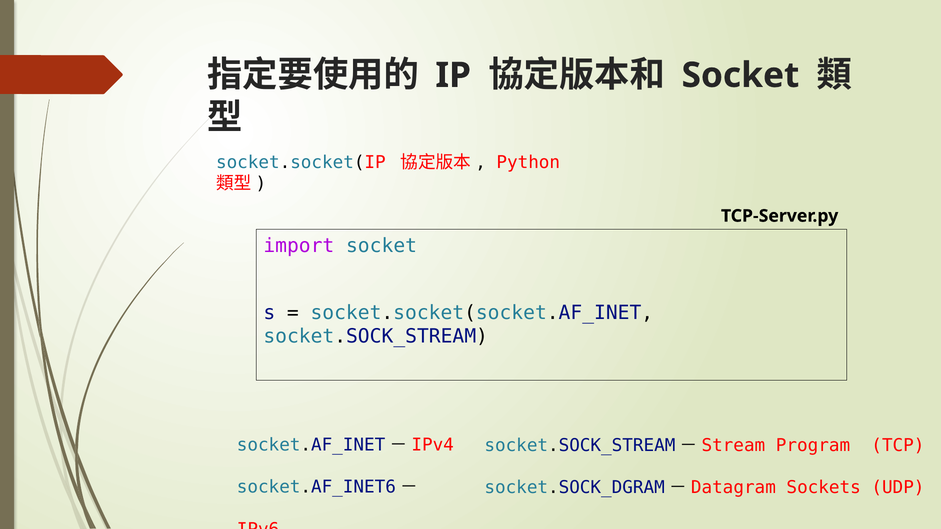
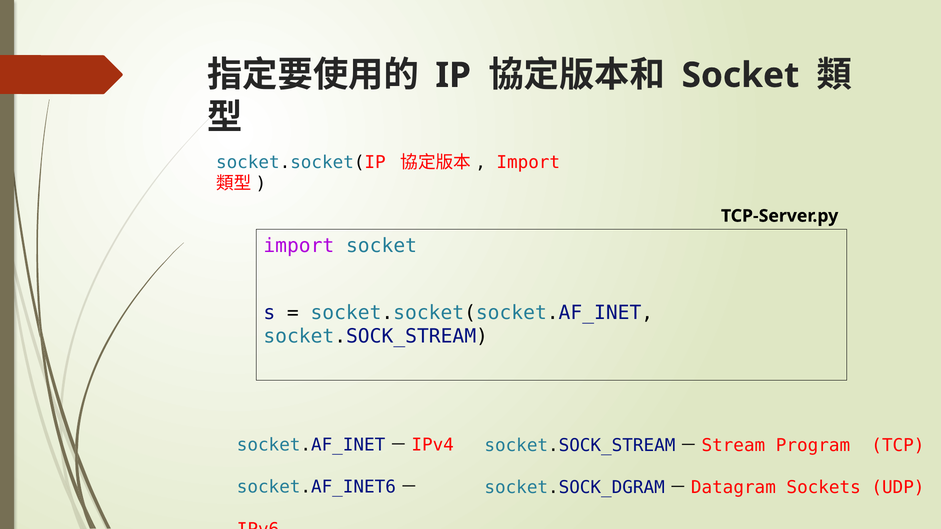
Python at (528, 162): Python -> Import
